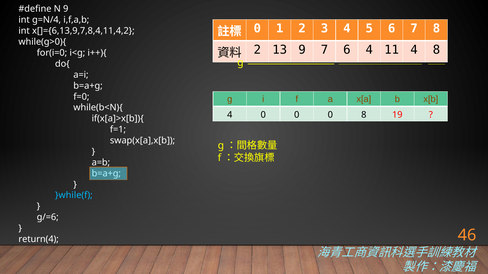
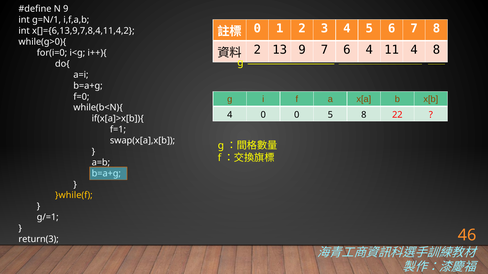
g=N/4: g=N/4 -> g=N/1
0 0 0: 0 -> 5
19: 19 -> 22
}while(f colour: light blue -> yellow
g/=6: g/=6 -> g/=1
return(4: return(4 -> return(3
